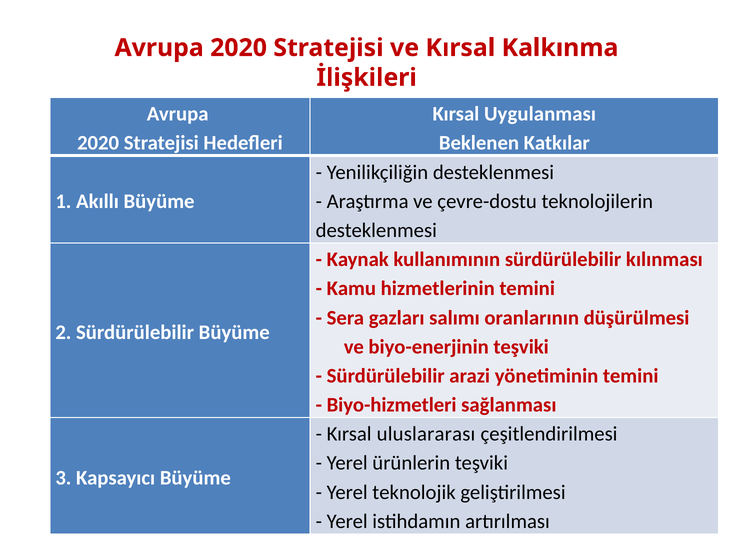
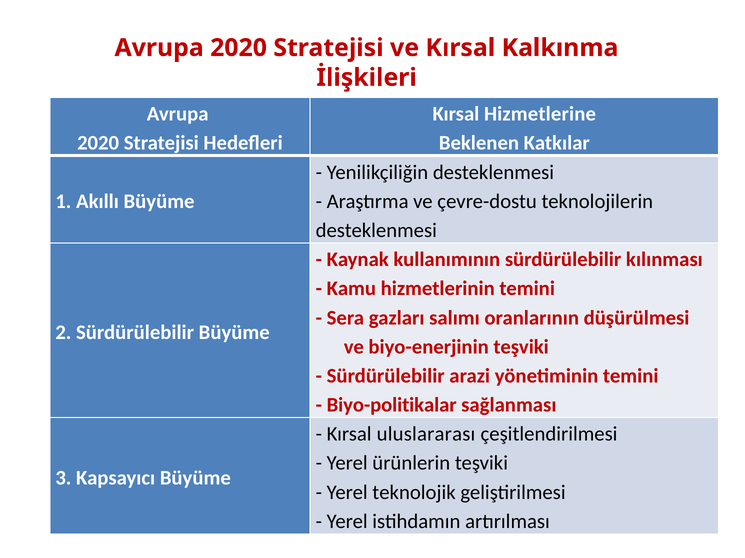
Uygulanması: Uygulanması -> Hizmetlerine
Biyo-hizmetleri: Biyo-hizmetleri -> Biyo-politikalar
